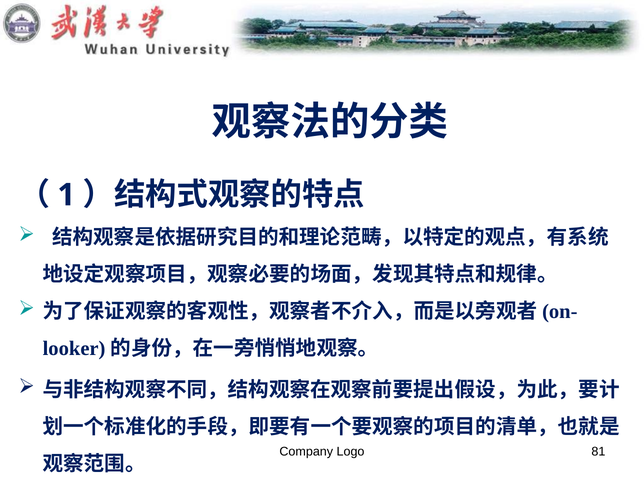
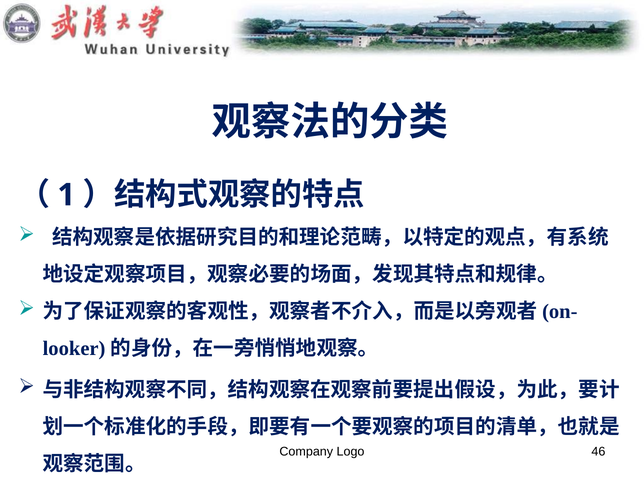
81: 81 -> 46
